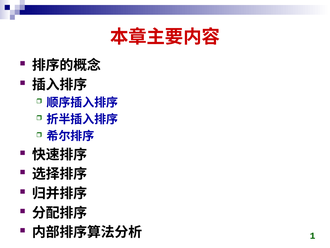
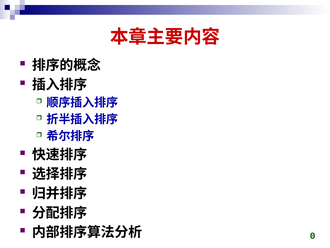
1: 1 -> 0
